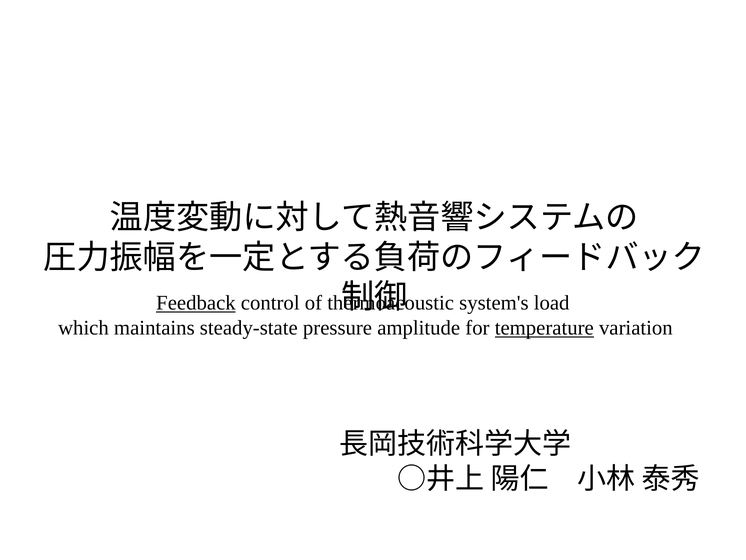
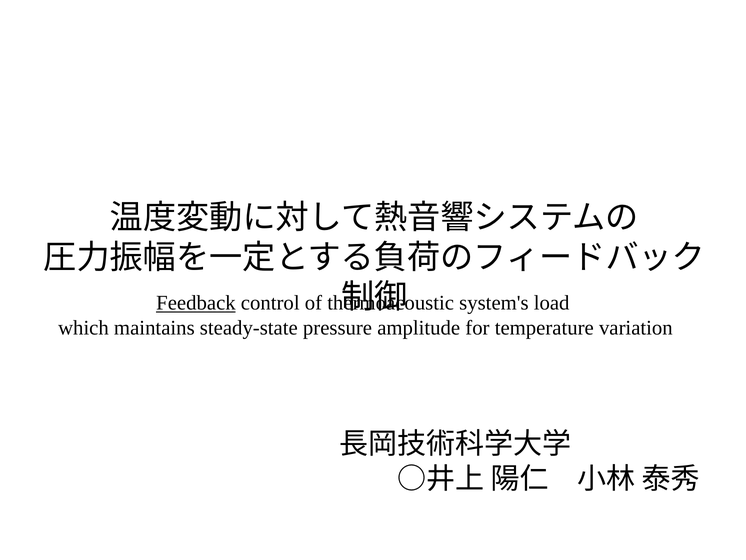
temperature underline: present -> none
